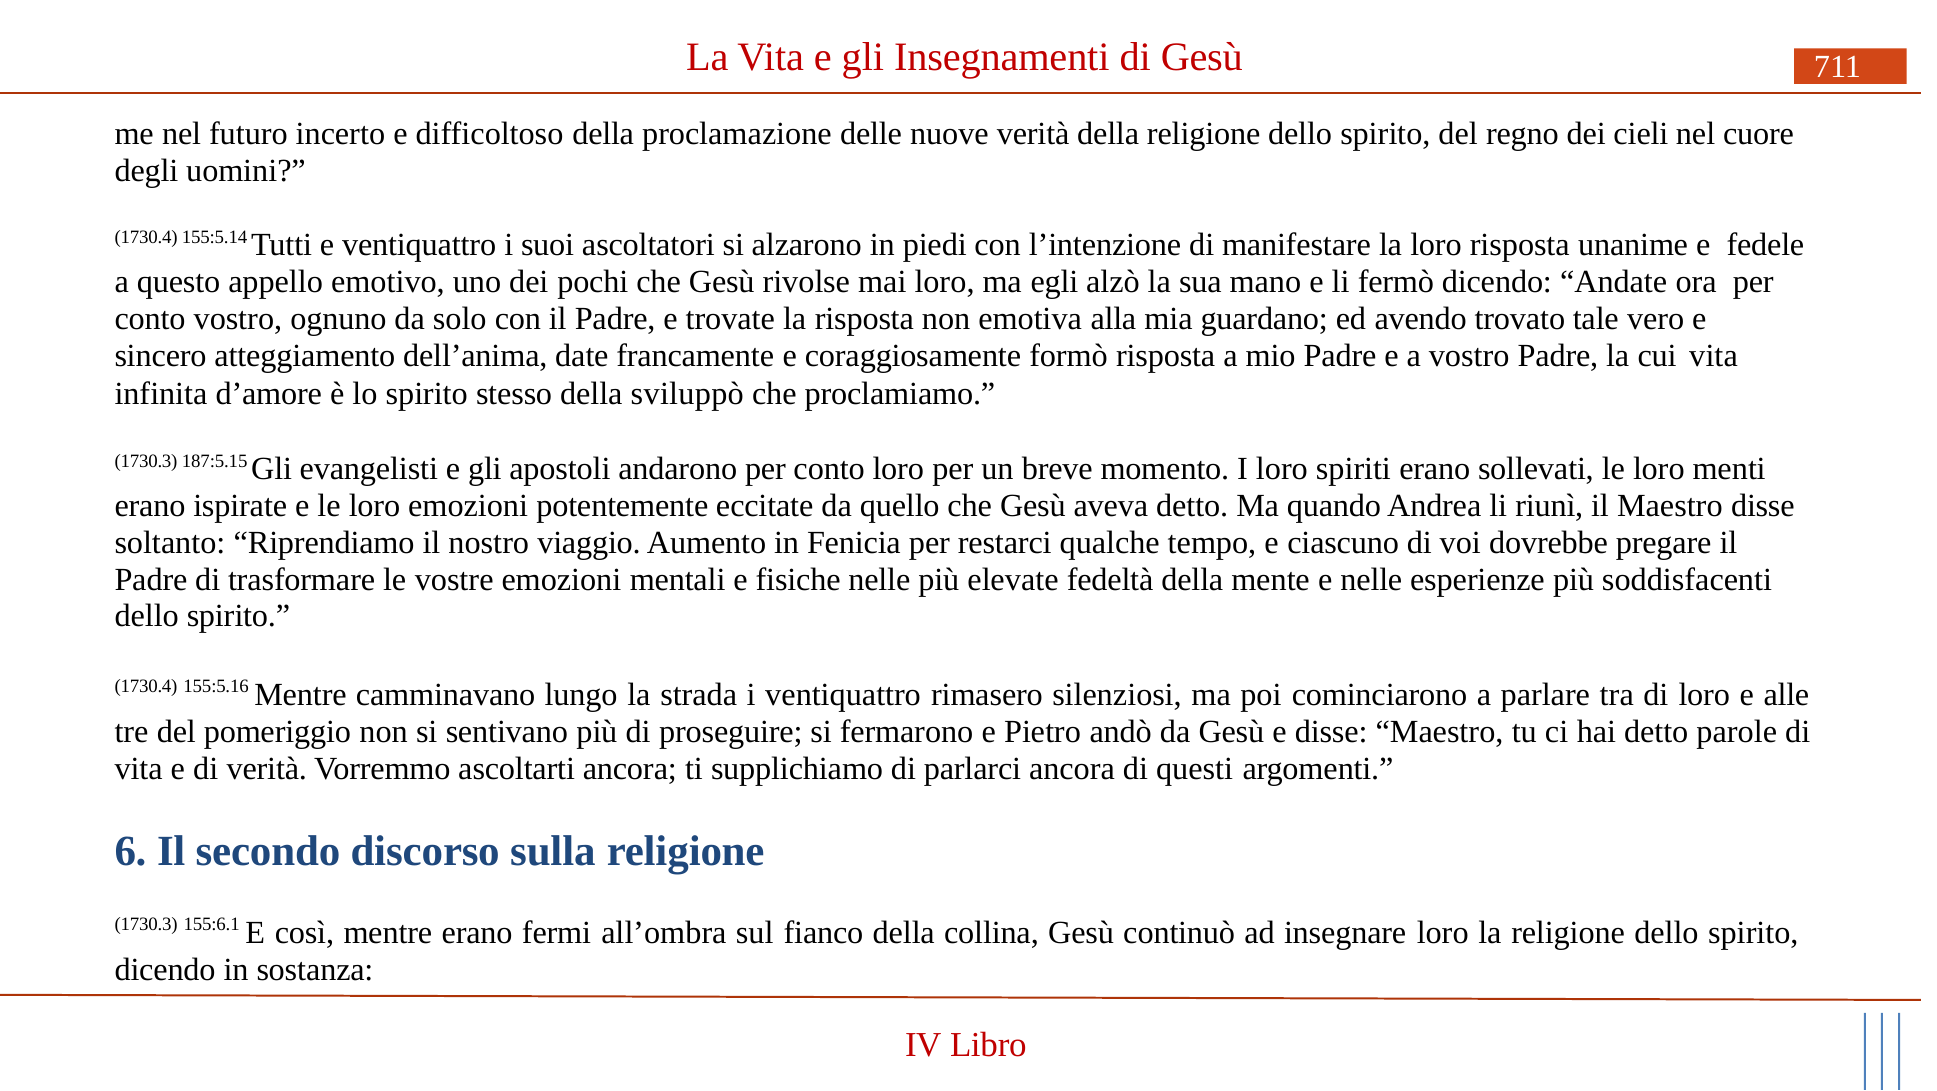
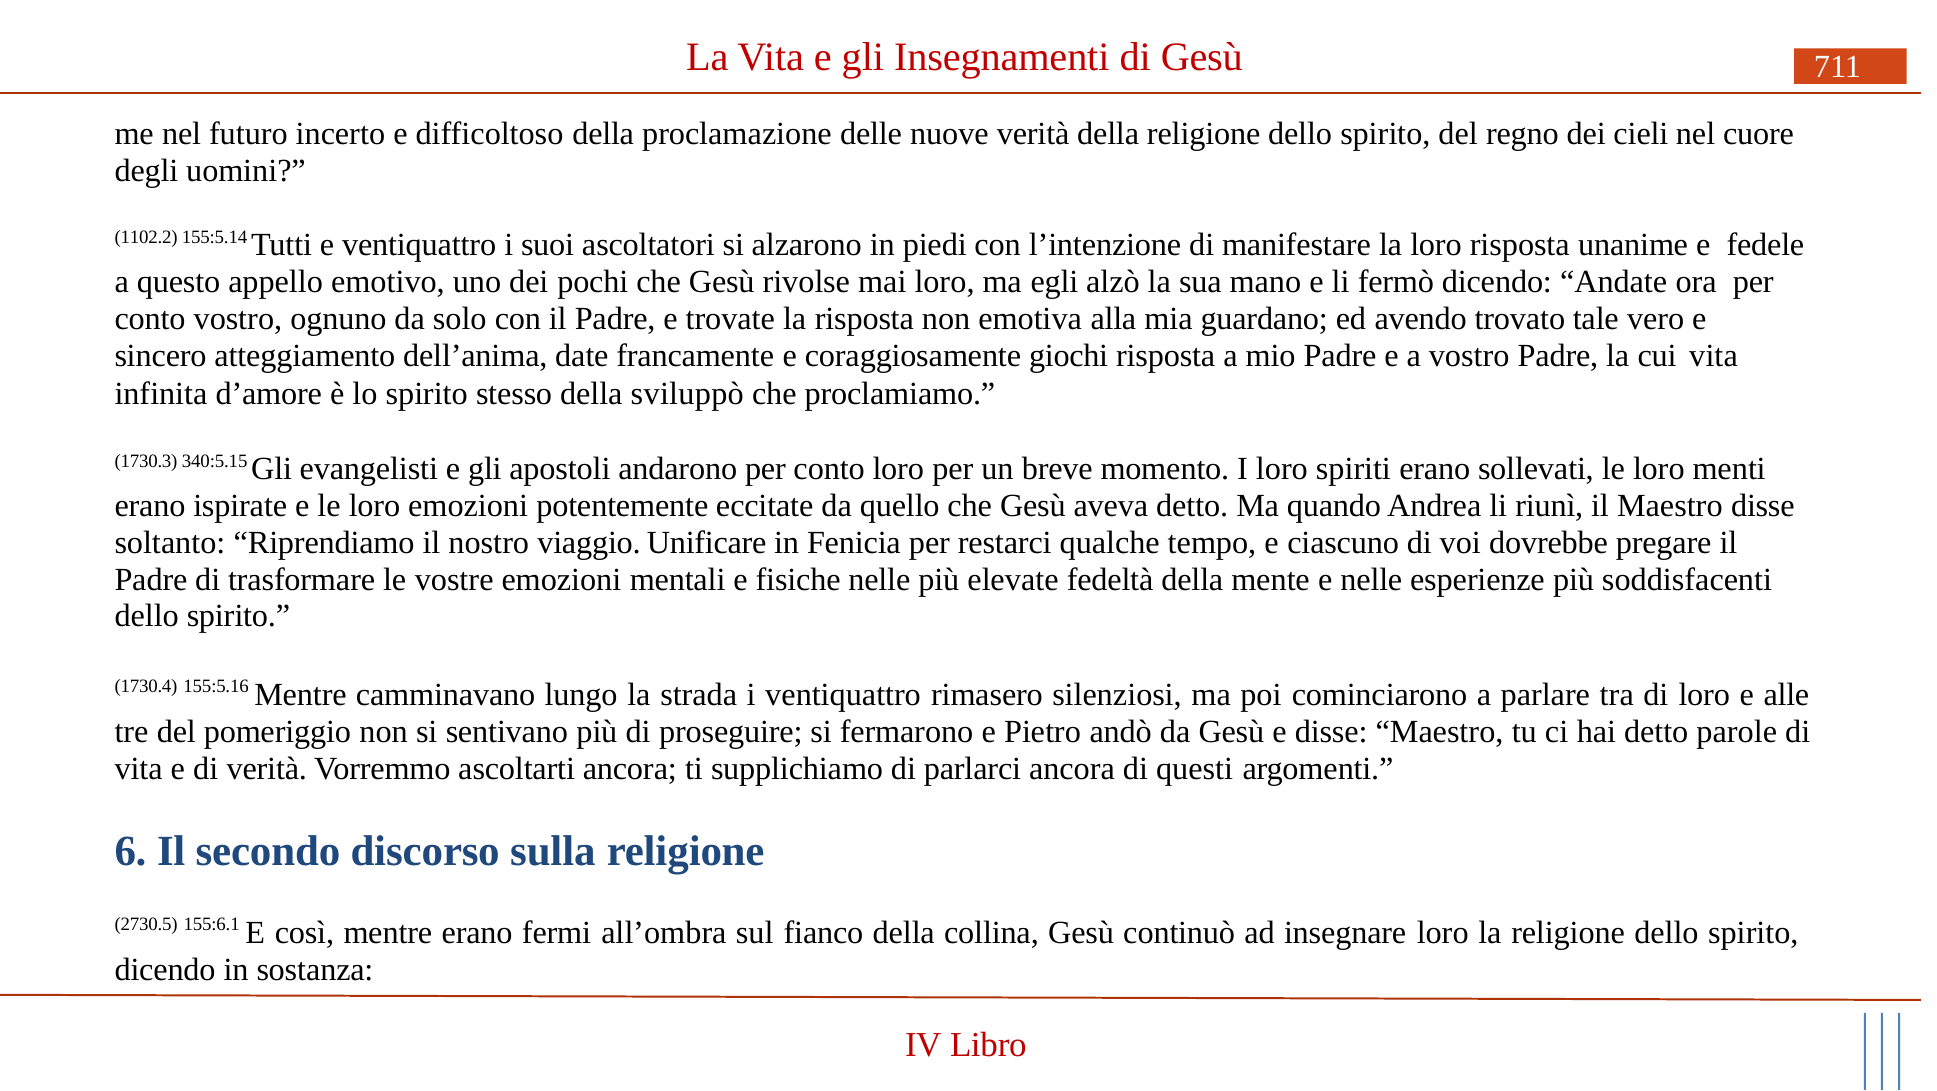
1730.4 at (146, 237): 1730.4 -> 1102.2
formò: formò -> giochi
187:5.15: 187:5.15 -> 340:5.15
Aumento: Aumento -> Unificare
1730.3 at (146, 924): 1730.3 -> 2730.5
